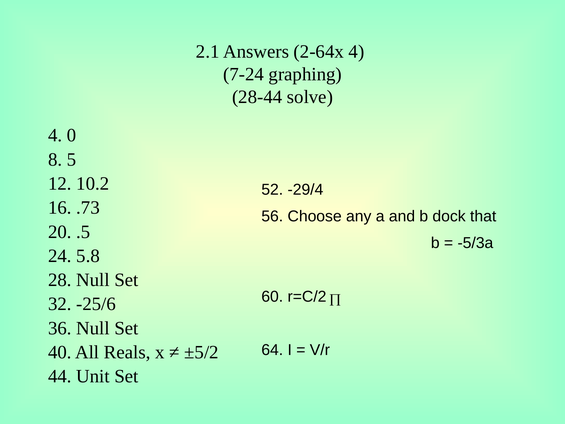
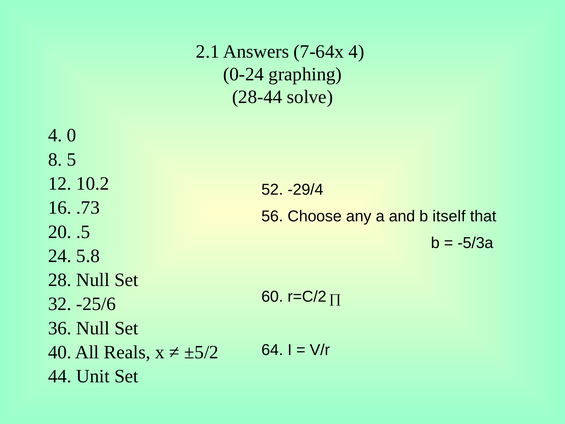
2-64x: 2-64x -> 7-64x
7-24: 7-24 -> 0-24
dock: dock -> itself
